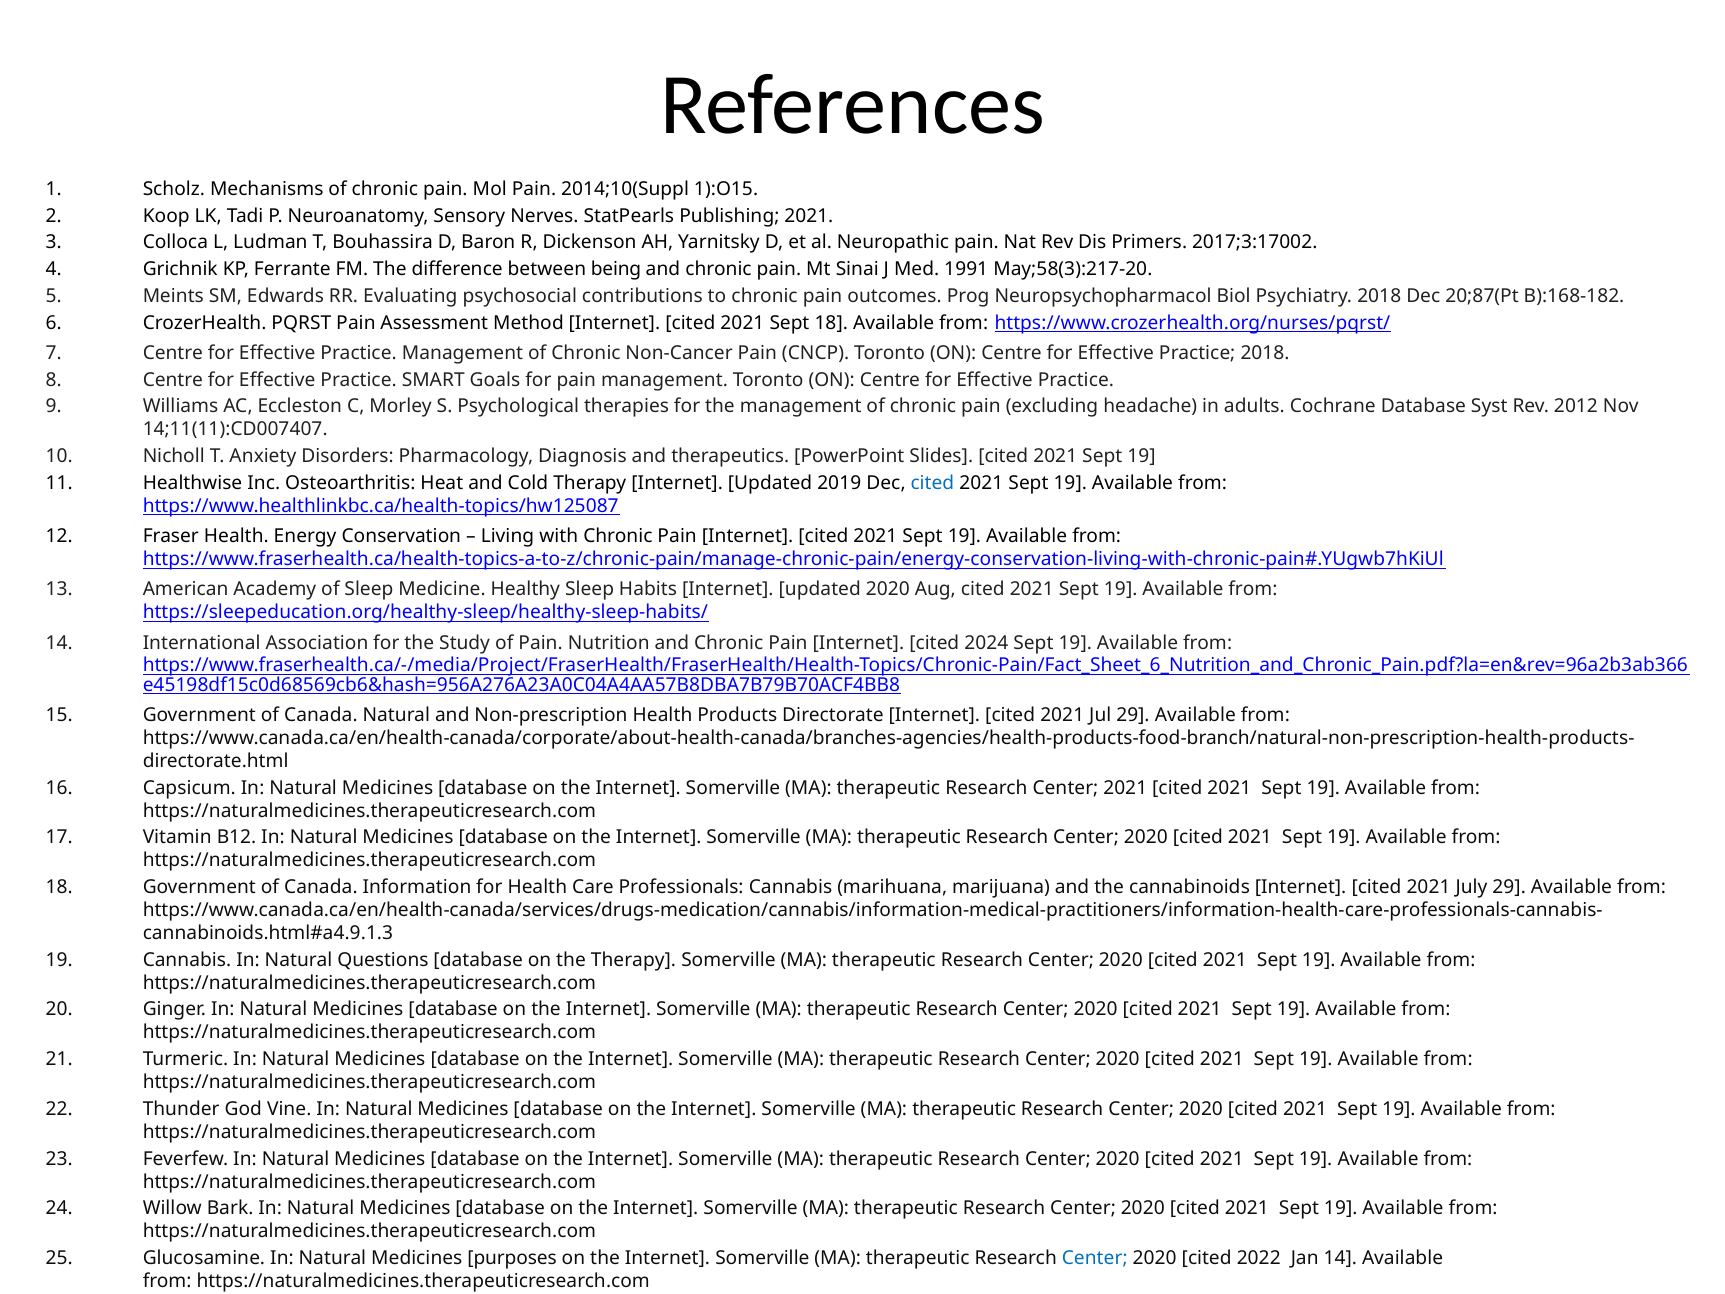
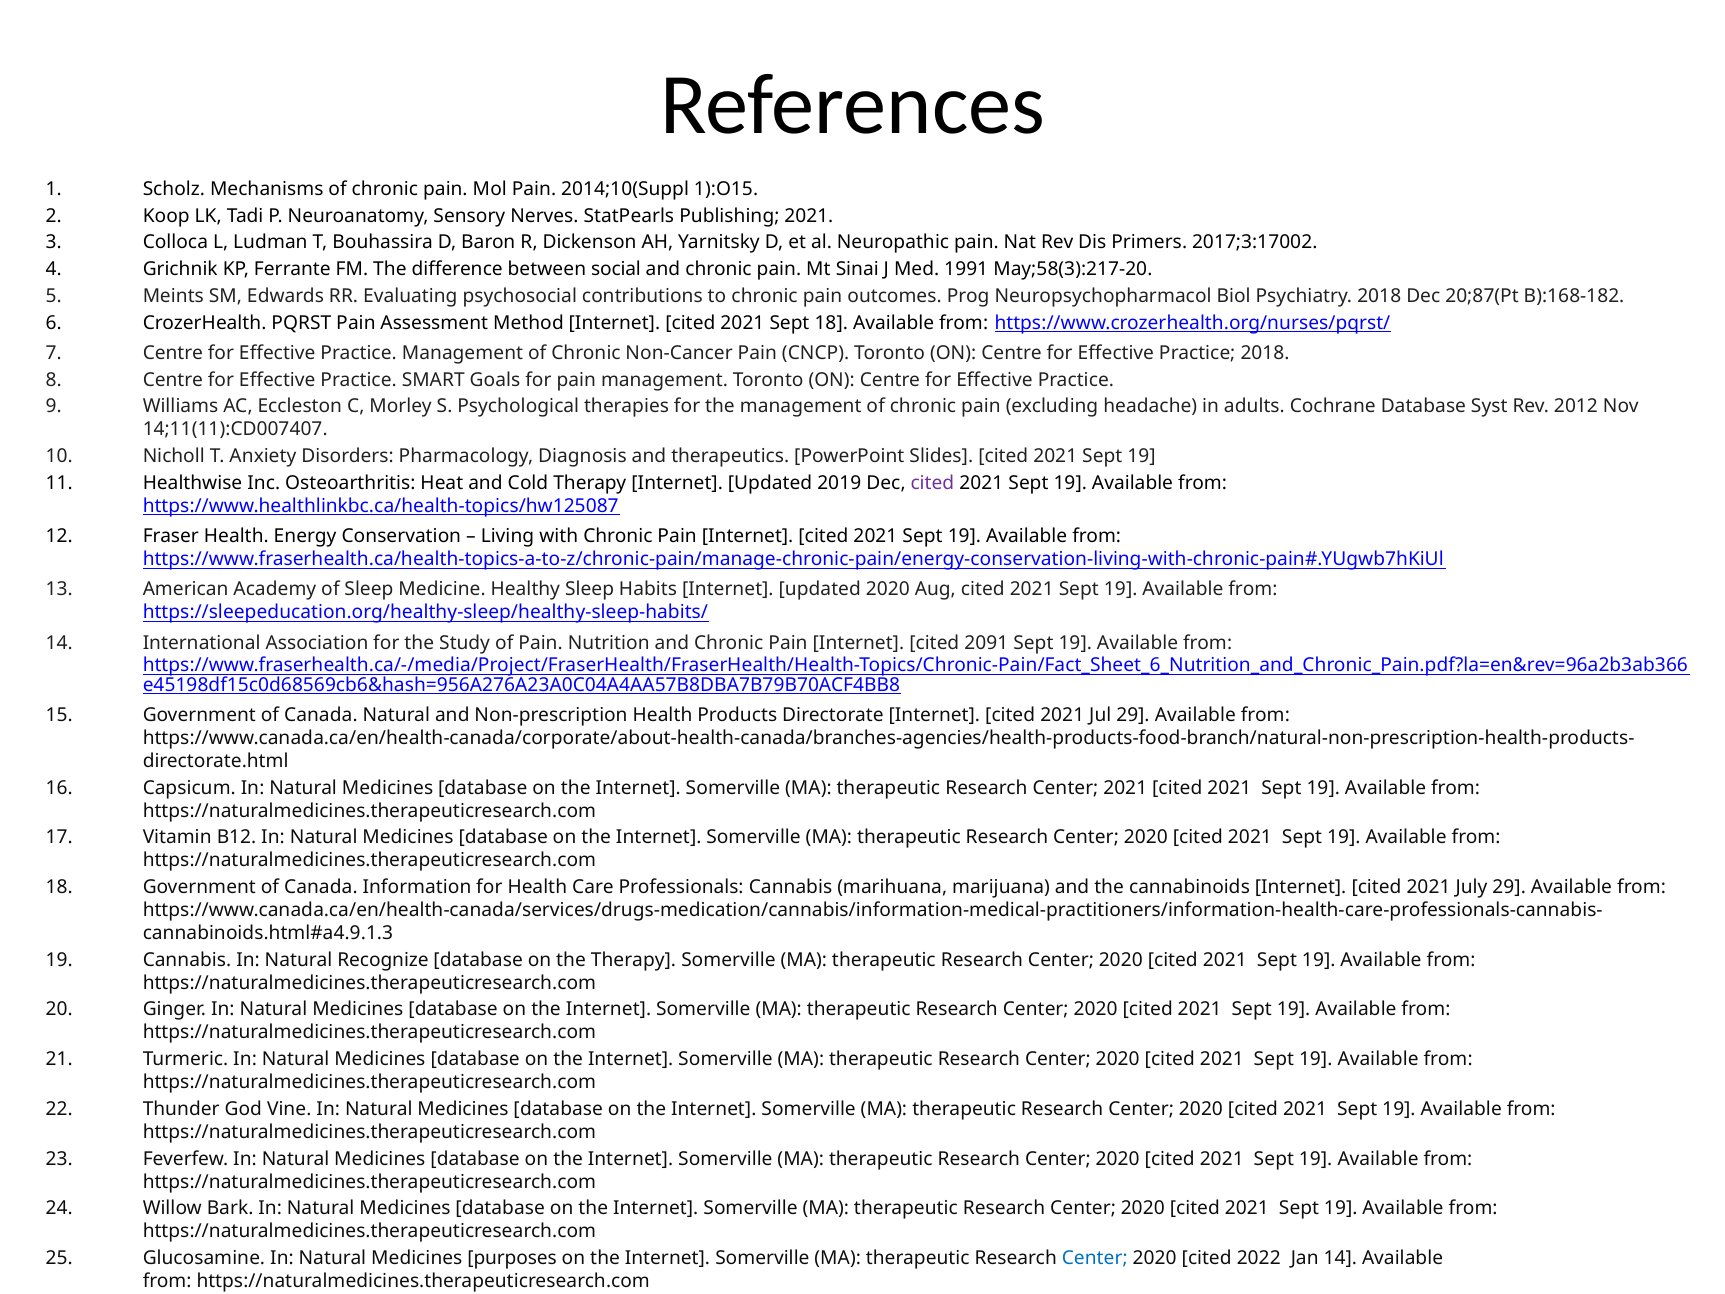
being: being -> social
cited at (932, 483) colour: blue -> purple
2024: 2024 -> 2091
Questions: Questions -> Recognize
